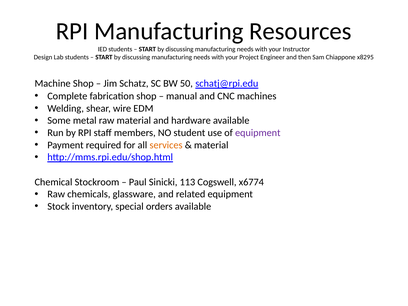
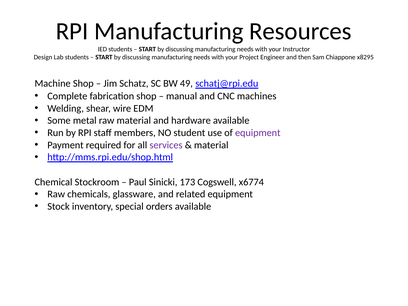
50: 50 -> 49
services colour: orange -> purple
113: 113 -> 173
